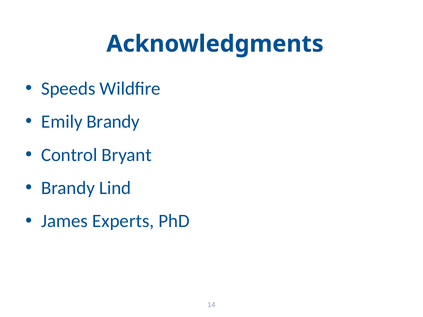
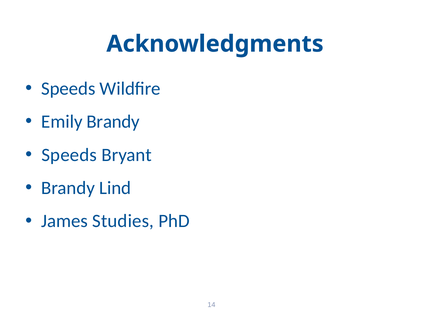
Control at (69, 155): Control -> Speeds
Experts: Experts -> Studies
